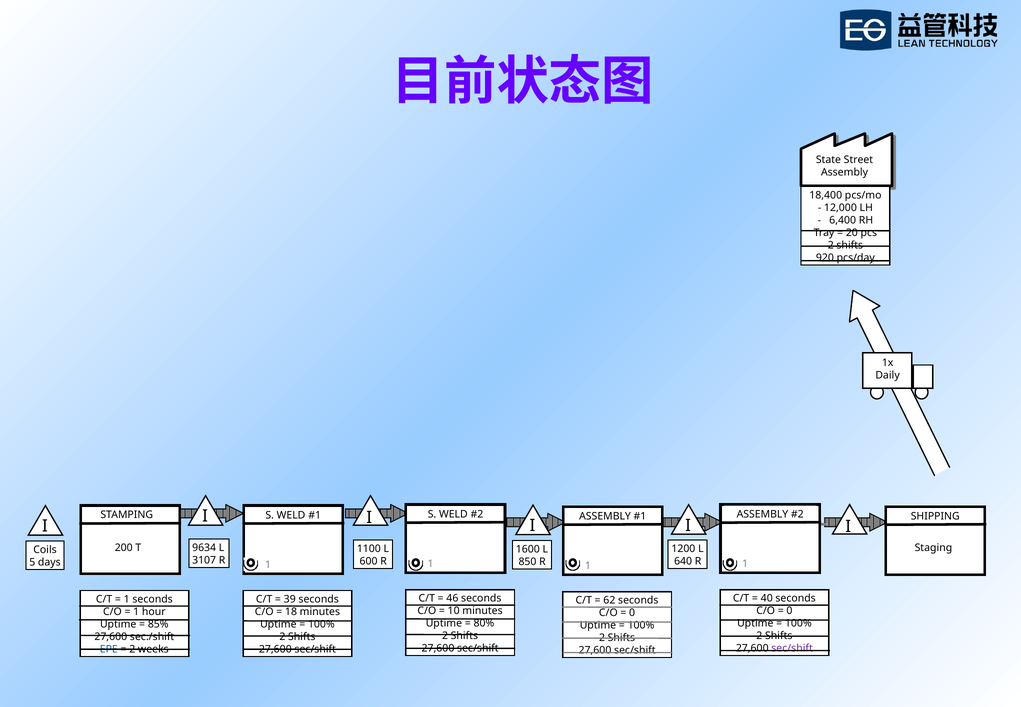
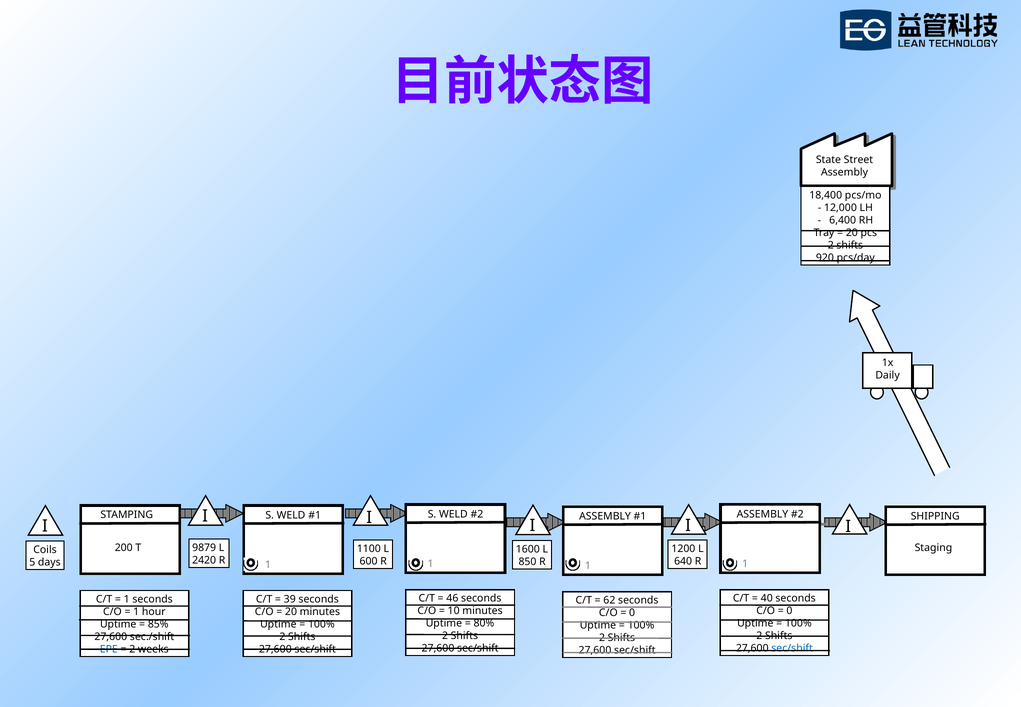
9634: 9634 -> 9879
3107: 3107 -> 2420
18 at (291, 612): 18 -> 20
sec/shift at (792, 648) colour: purple -> blue
